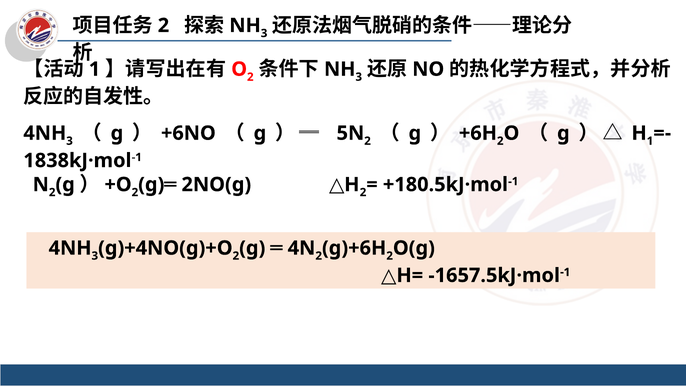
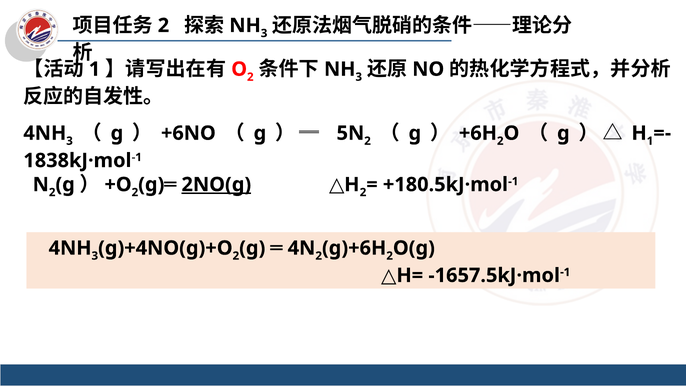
2NO(g underline: none -> present
